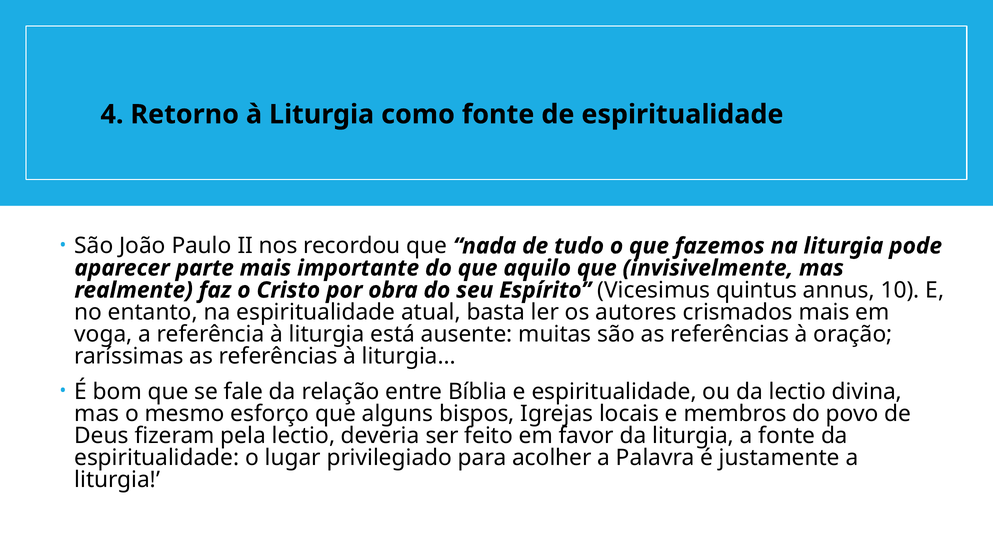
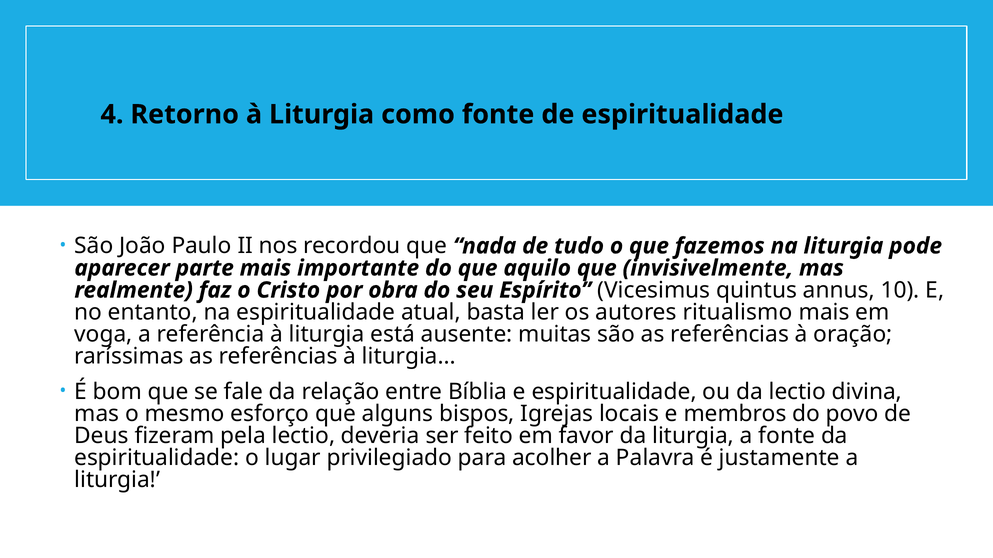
crismados: crismados -> ritualismo
